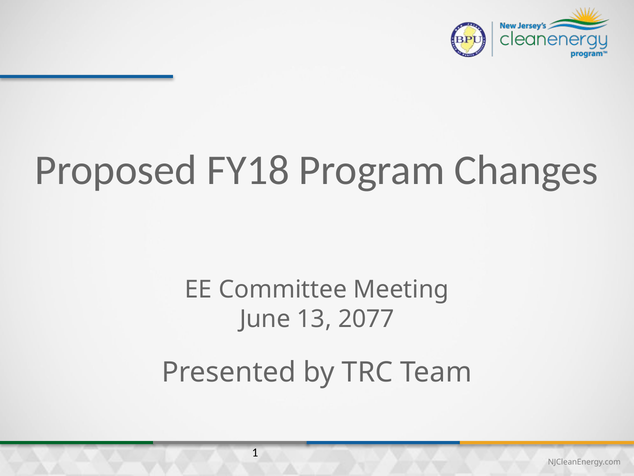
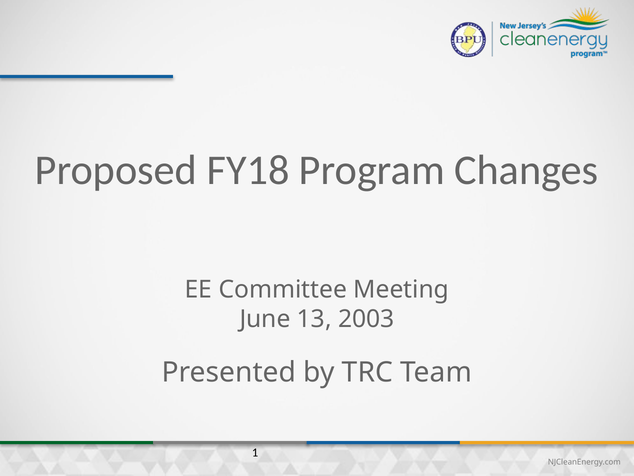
2077: 2077 -> 2003
